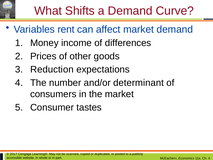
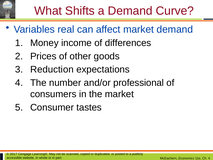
rent: rent -> real
determinant: determinant -> professional
